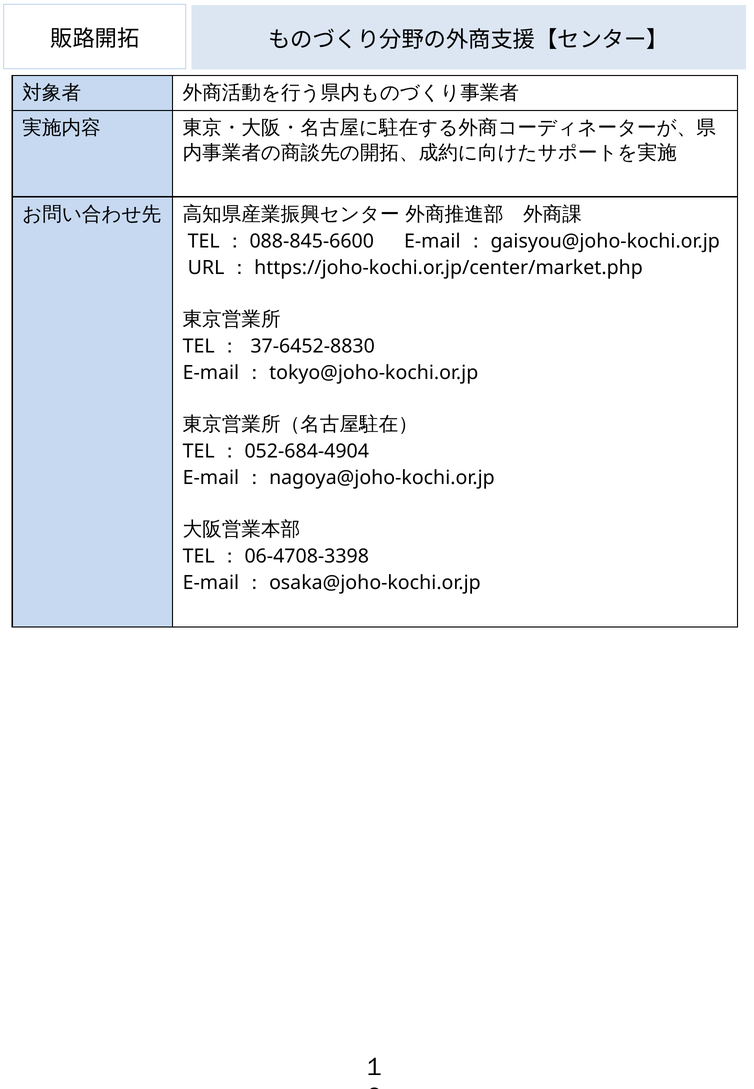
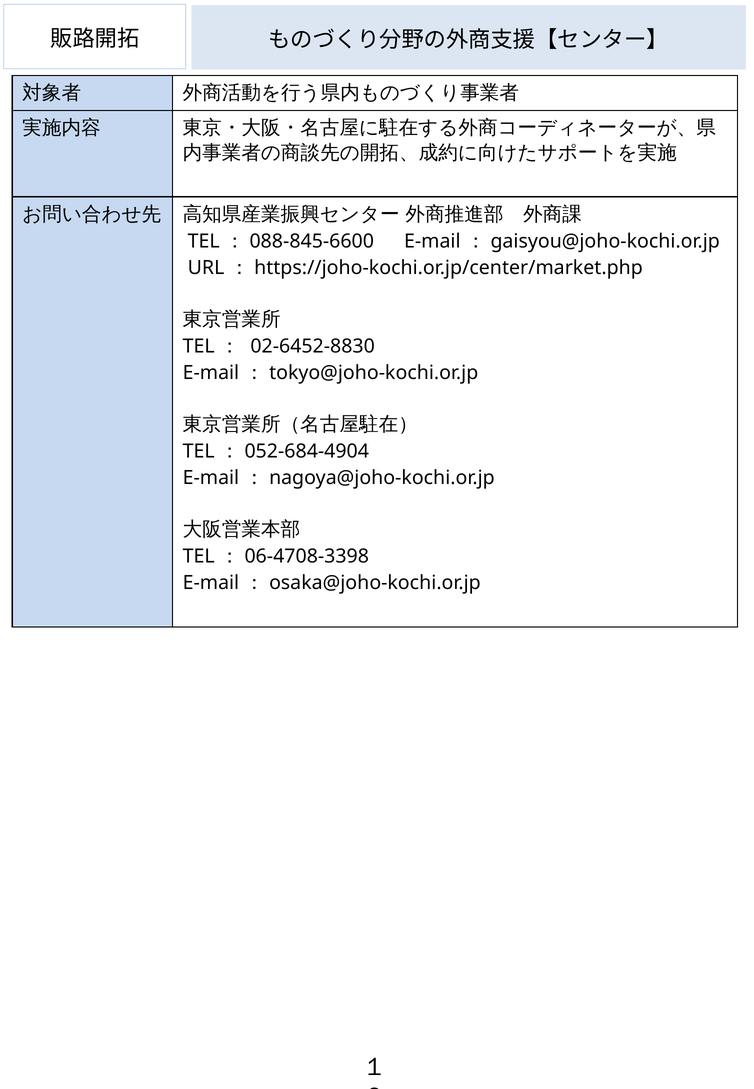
37-6452-8830: 37-6452-8830 -> 02-6452-8830
